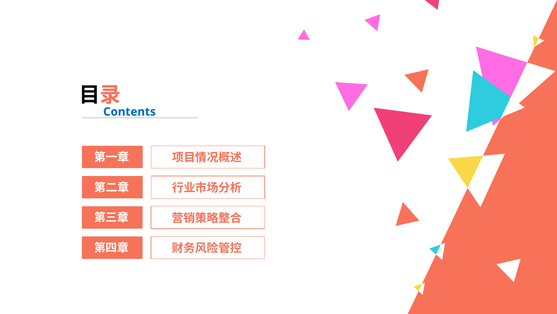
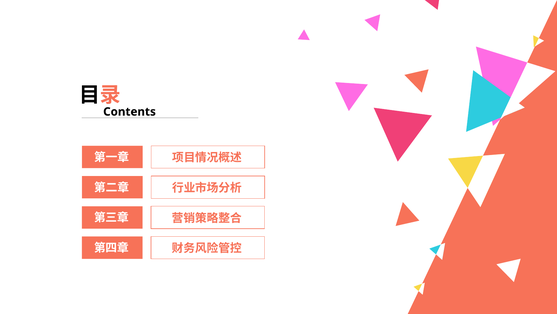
Contents colour: blue -> black
